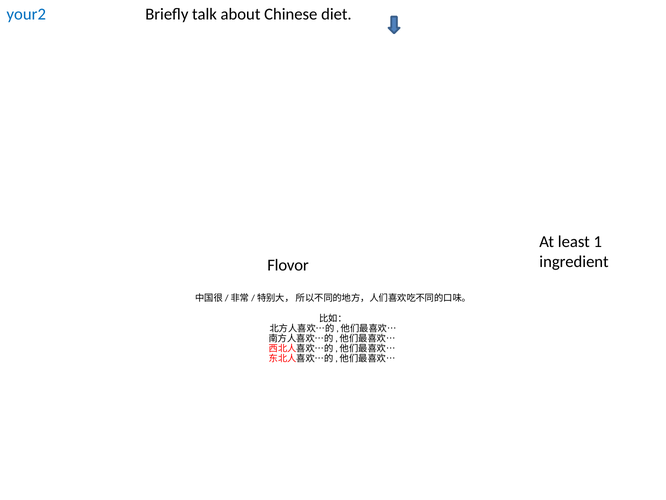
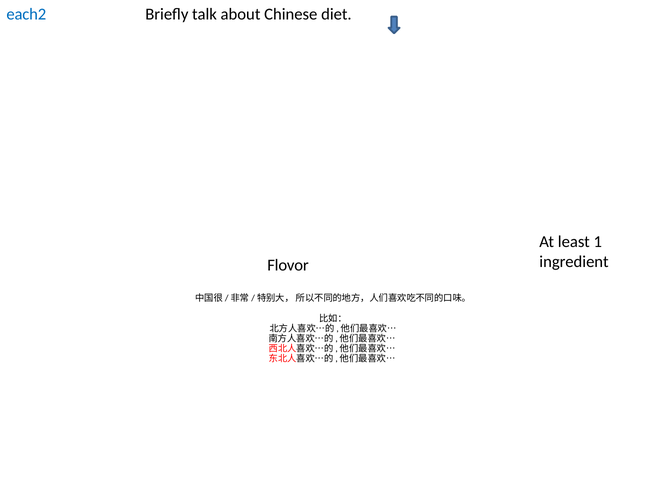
your2: your2 -> each2
